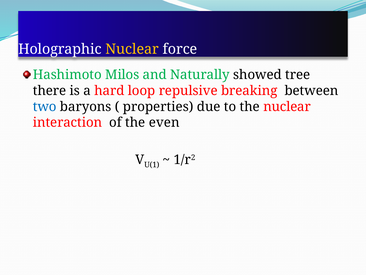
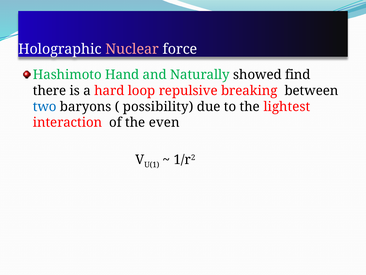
Nuclear at (132, 49) colour: yellow -> pink
Milos: Milos -> Hand
tree: tree -> find
properties: properties -> possibility
the nuclear: nuclear -> lightest
